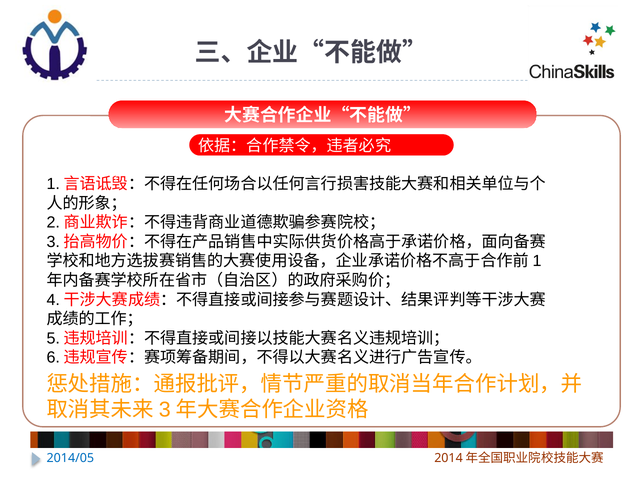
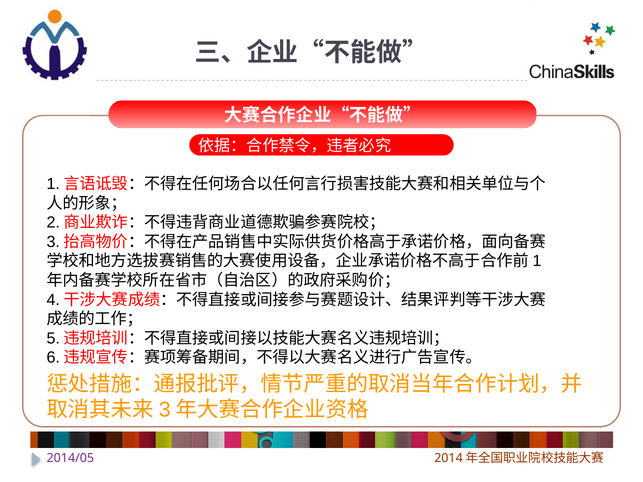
2014/05 colour: blue -> purple
